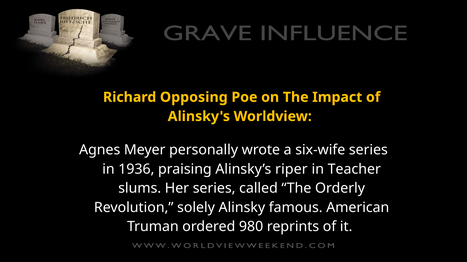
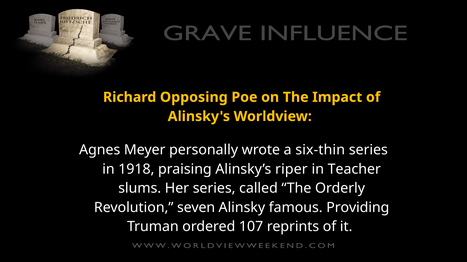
six-wife: six-wife -> six-thin
1936: 1936 -> 1918
solely: solely -> seven
American: American -> Providing
980: 980 -> 107
